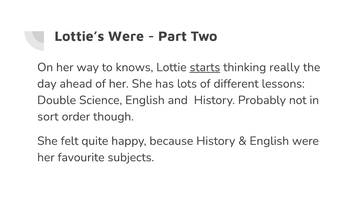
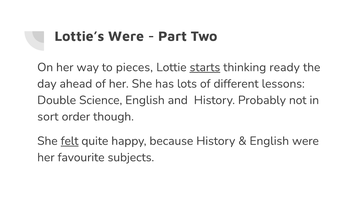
knows: knows -> pieces
really: really -> ready
felt underline: none -> present
